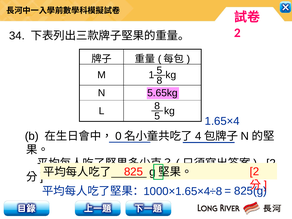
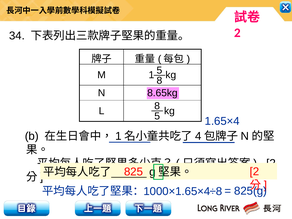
5.65kg: 5.65kg -> 8.65kg
0 at (118, 136): 0 -> 1
